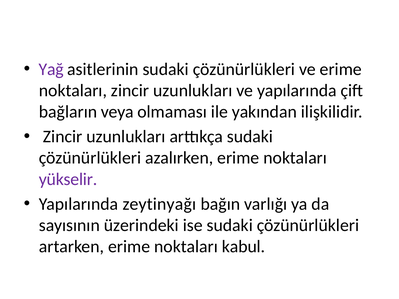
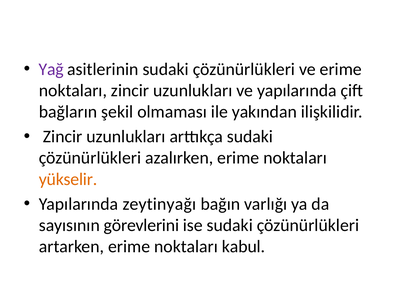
veya: veya -> şekil
yükselir colour: purple -> orange
üzerindeki: üzerindeki -> görevlerini
